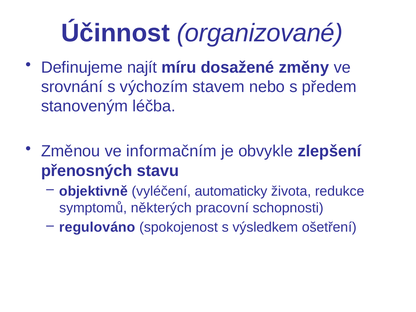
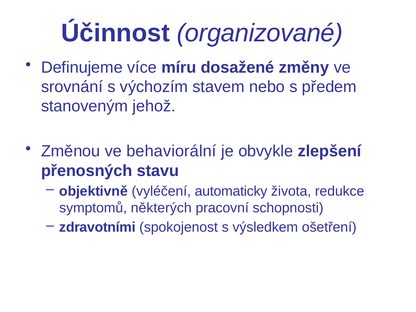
najít: najít -> více
léčba: léčba -> jehož
informačním: informačním -> behaviorální
regulováno: regulováno -> zdravotními
